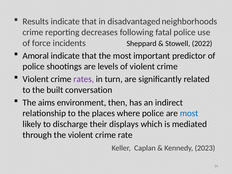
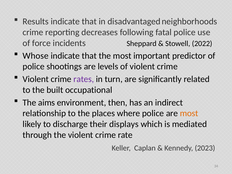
Amoral: Amoral -> Whose
conversation: conversation -> occupational
most at (189, 113) colour: blue -> orange
